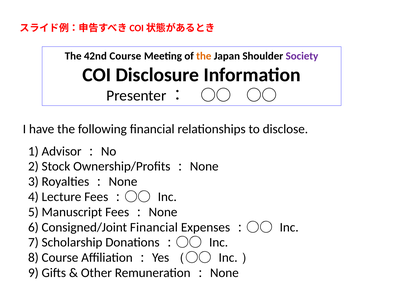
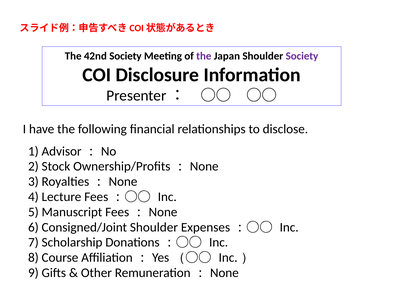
42nd Course: Course -> Society
the at (204, 56) colour: orange -> purple
Consigned/Joint Financial: Financial -> Shoulder
